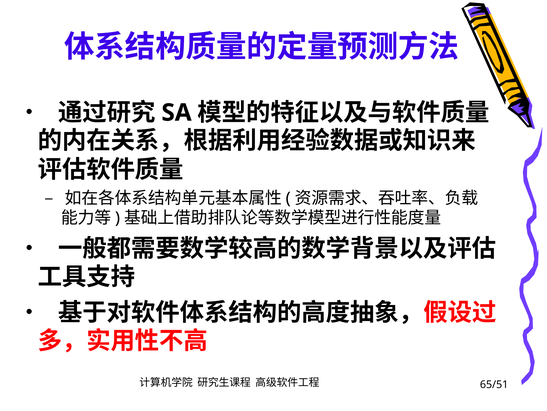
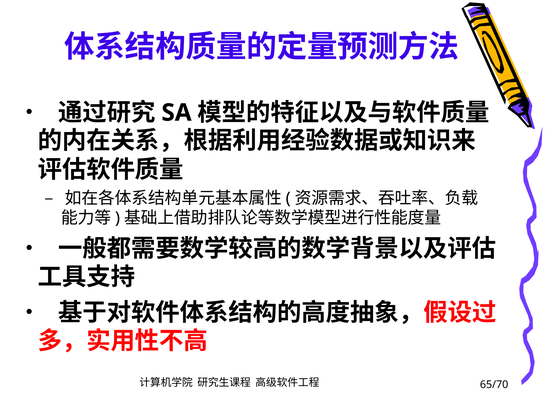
65/51: 65/51 -> 65/70
